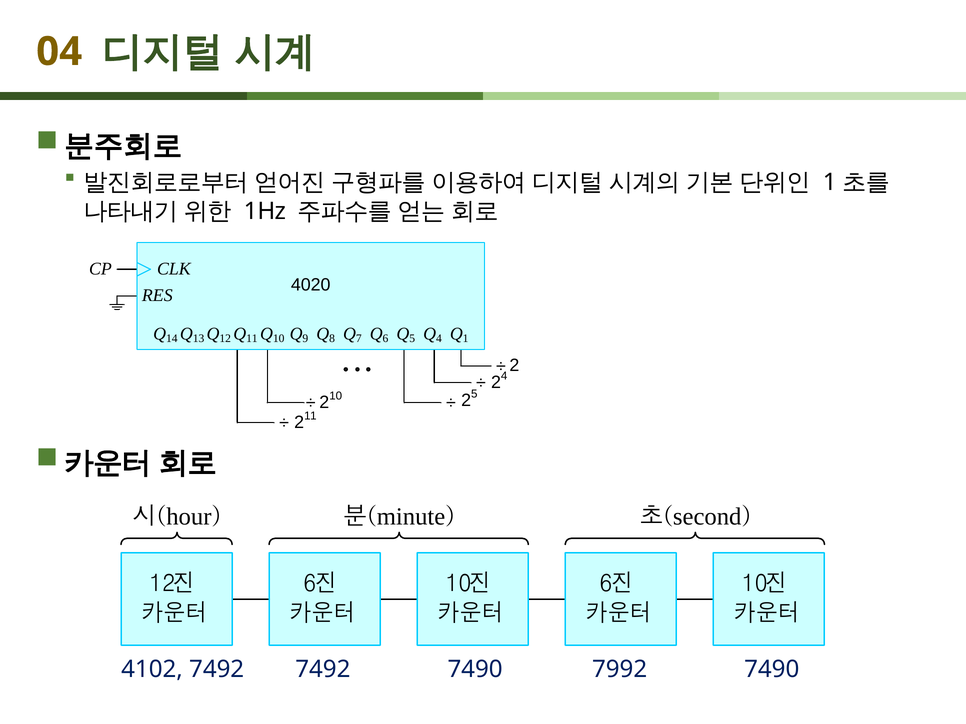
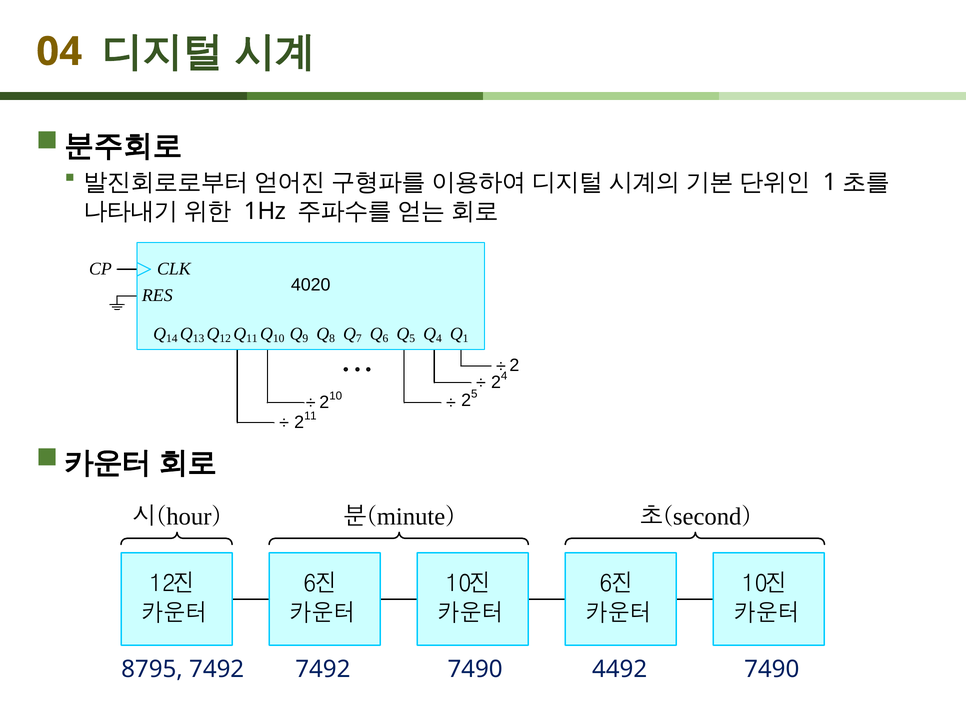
4102: 4102 -> 8795
7992: 7992 -> 4492
